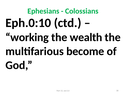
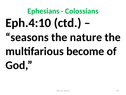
Eph.0:10: Eph.0:10 -> Eph.4:10
working: working -> seasons
wealth: wealth -> nature
